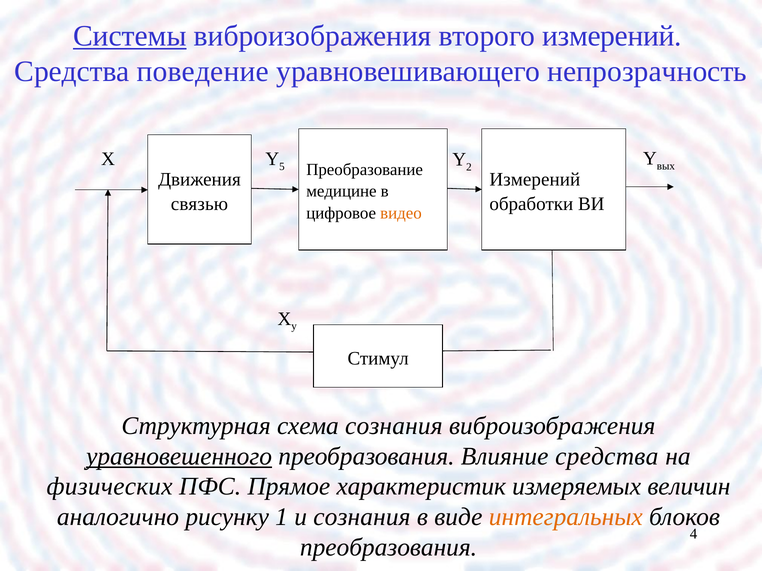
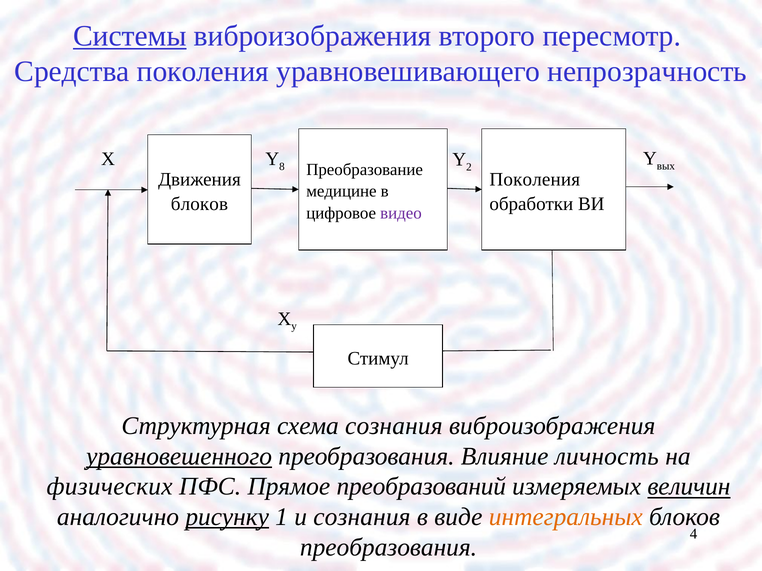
второго измерений: измерений -> пересмотр
Средства поведение: поведение -> поколения
5: 5 -> 8
Измерений at (535, 179): Измерений -> Поколения
связью at (199, 204): связью -> блоков
видео colour: orange -> purple
Влияние средства: средства -> личность
характеристик: характеристик -> преобразований
величин underline: none -> present
рисунку underline: none -> present
